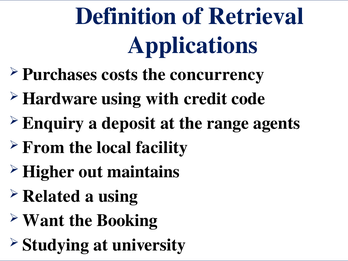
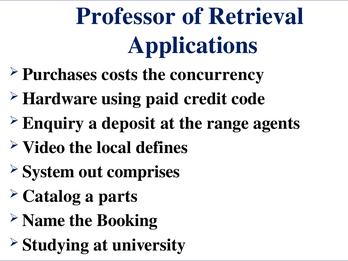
Definition: Definition -> Professor
with: with -> paid
From: From -> Video
facility: facility -> defines
Higher: Higher -> System
maintains: maintains -> comprises
Related: Related -> Catalog
a using: using -> parts
Want: Want -> Name
